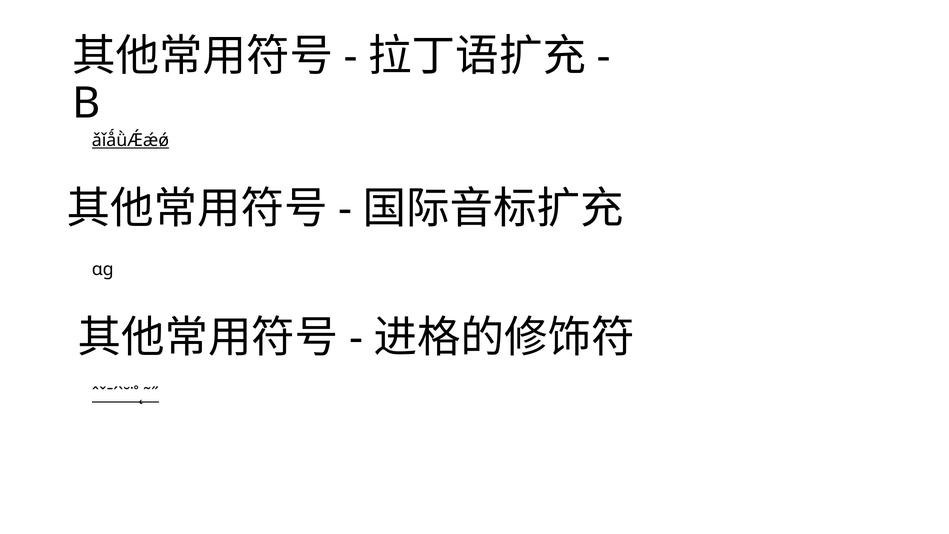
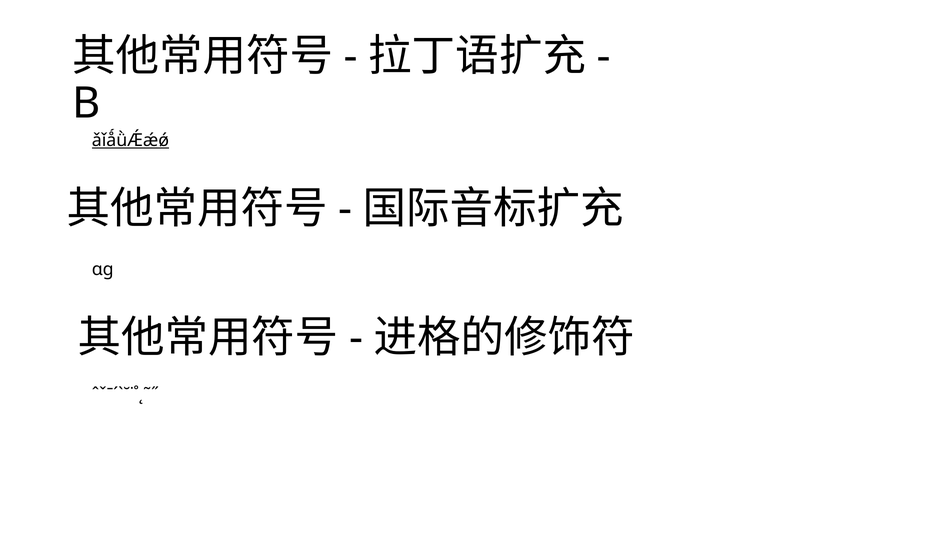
ˆˇˉˊˋ˘˙˚˛˜˝ underline: present -> none
